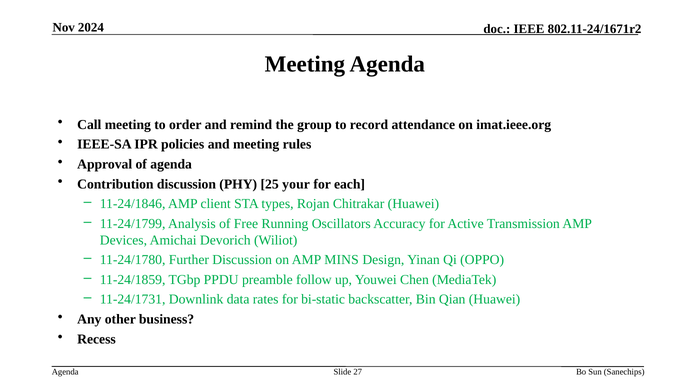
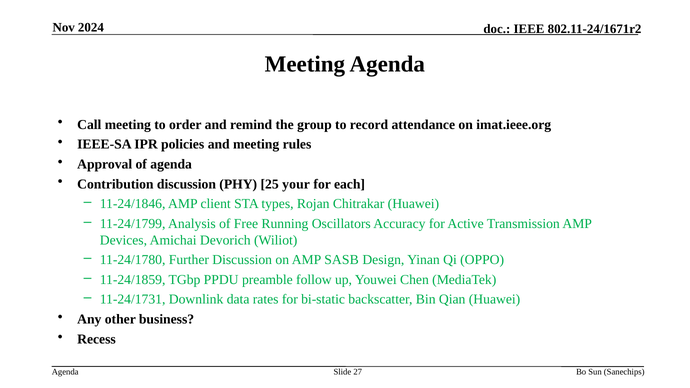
MINS: MINS -> SASB
